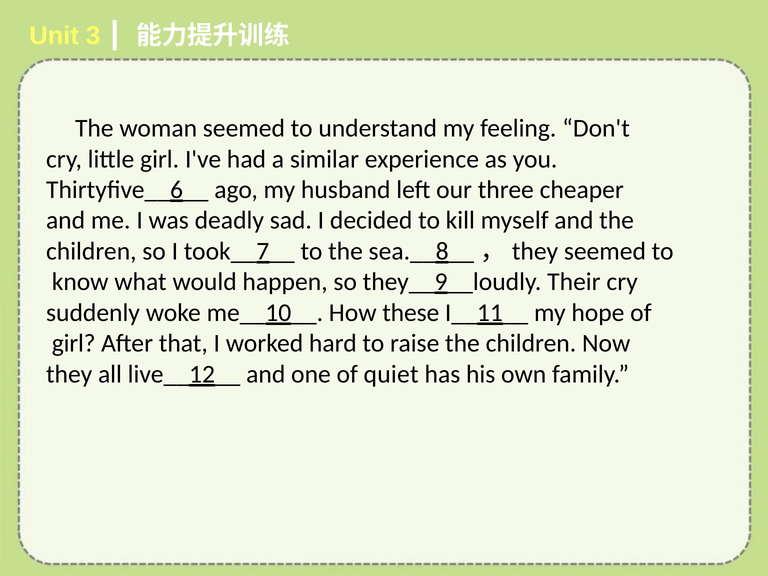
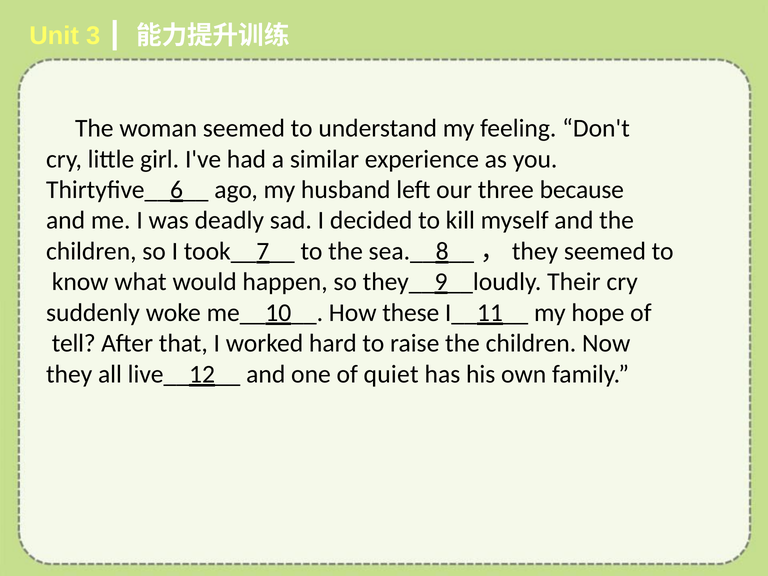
cheaper: cheaper -> because
girl at (74, 343): girl -> tell
